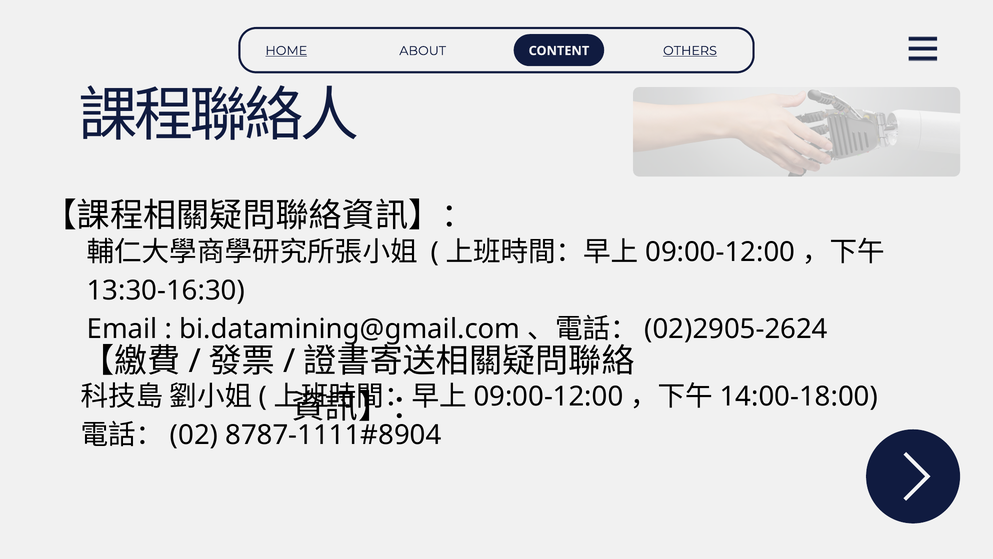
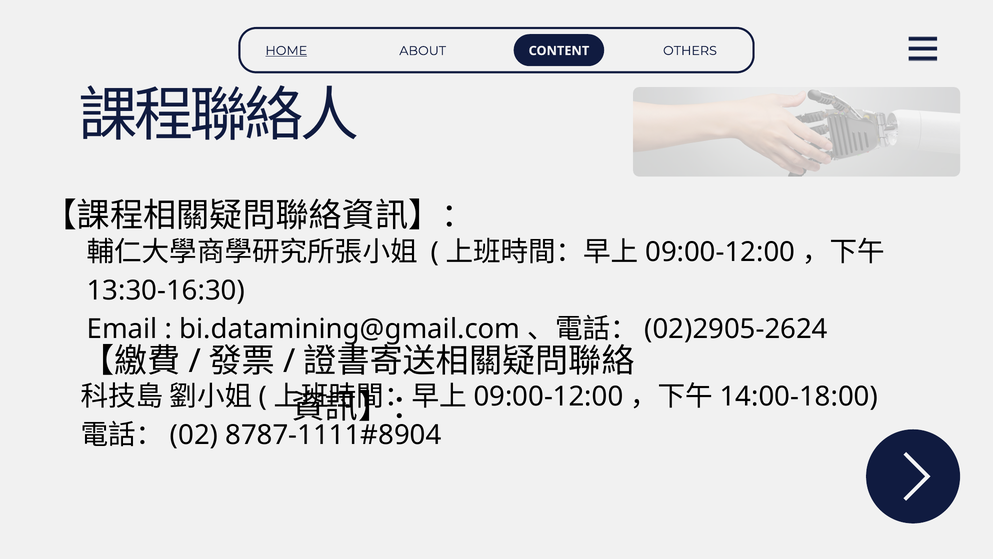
OTHERS underline: present -> none
